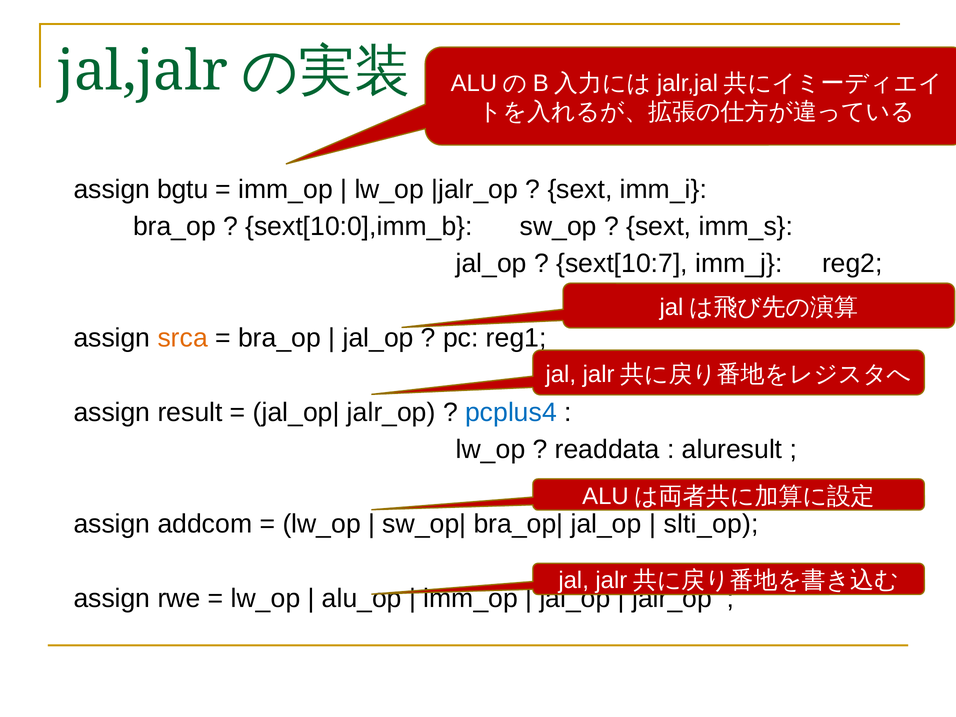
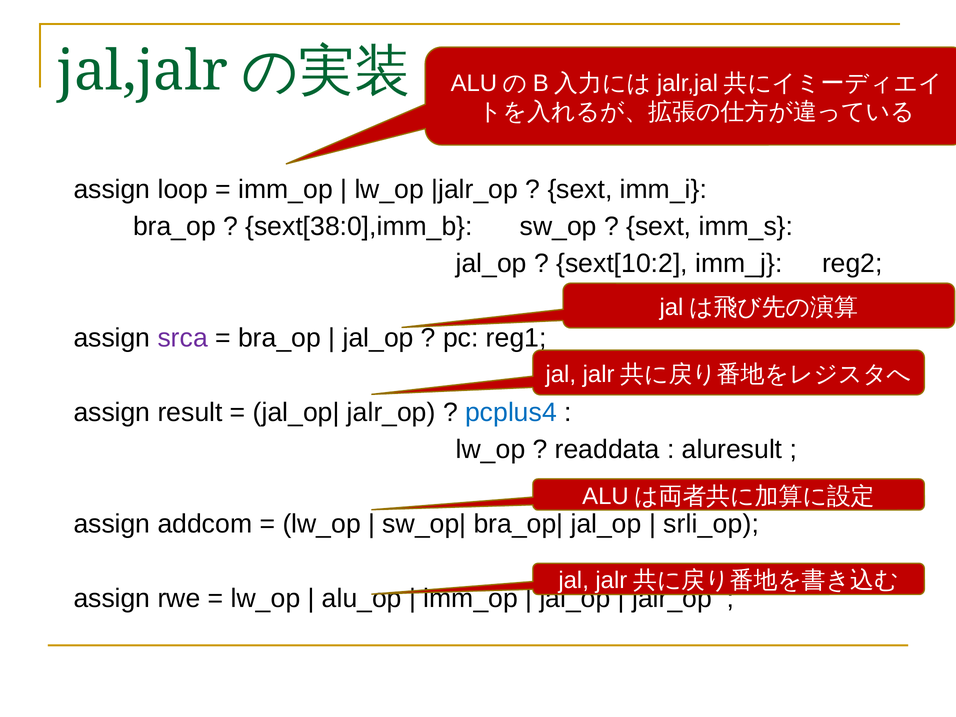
bgtu: bgtu -> loop
sext[10:0],imm_b: sext[10:0],imm_b -> sext[38:0],imm_b
sext[10:7: sext[10:7 -> sext[10:2
srca colour: orange -> purple
slti_op: slti_op -> srli_op
